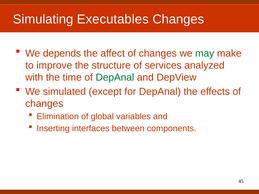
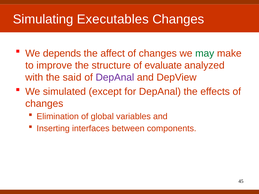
services: services -> evaluate
time: time -> said
DepAnal at (115, 78) colour: green -> purple
